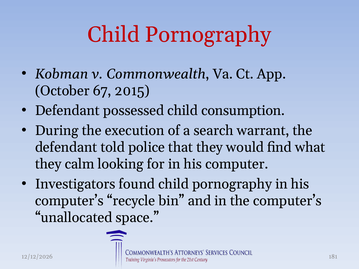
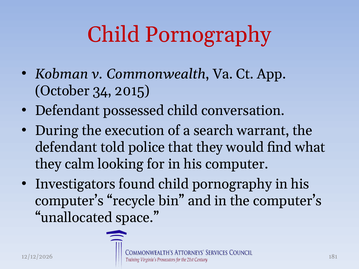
67: 67 -> 34
consumption: consumption -> conversation
